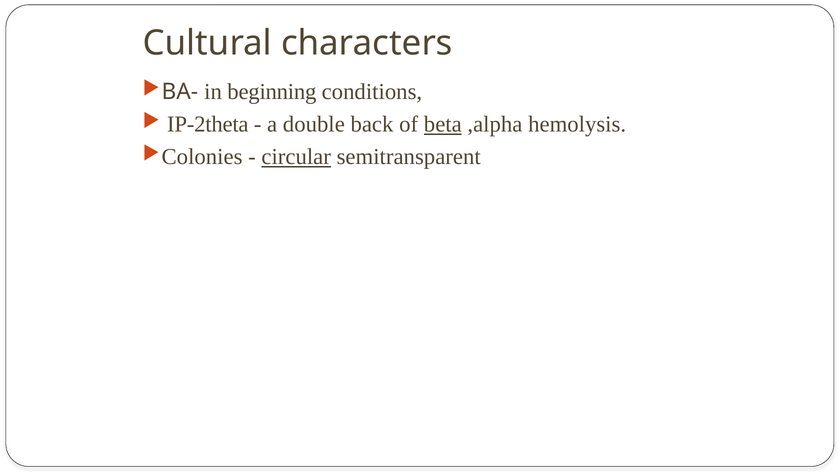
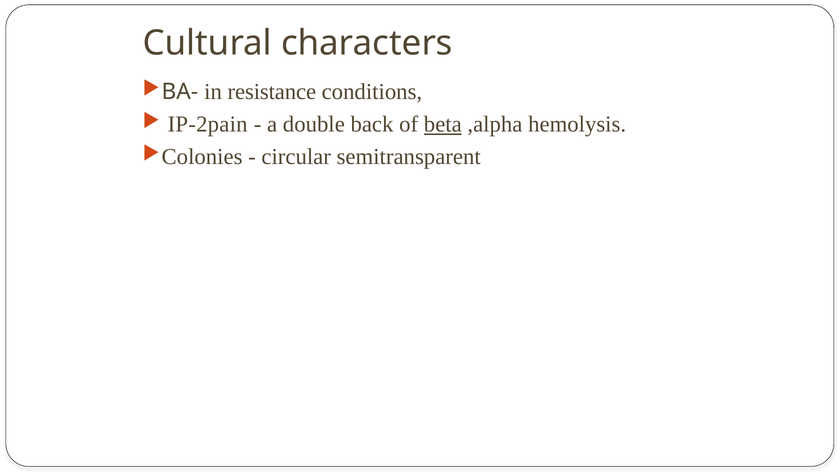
beginning: beginning -> resistance
IP-2theta: IP-2theta -> IP-2pain
circular underline: present -> none
